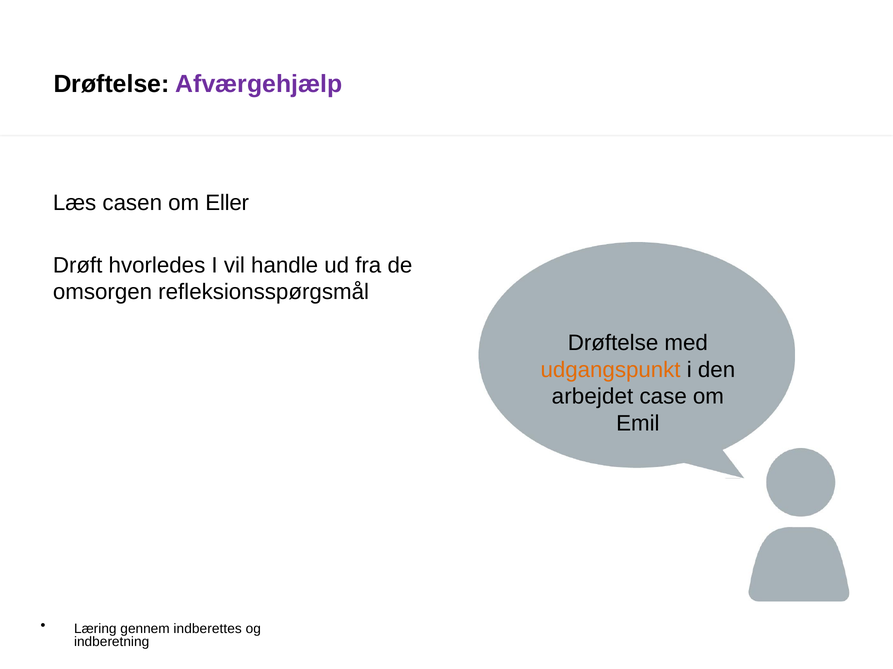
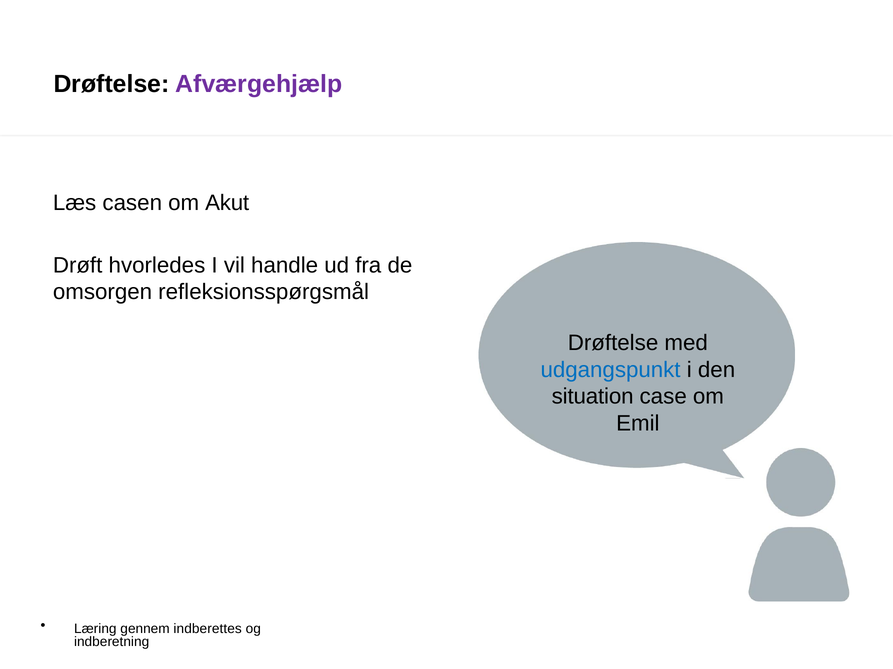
Eller: Eller -> Akut
udgangspunkt colour: orange -> blue
arbejdet: arbejdet -> situation
